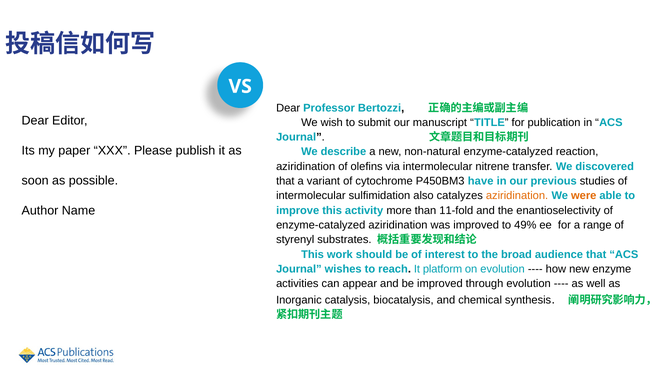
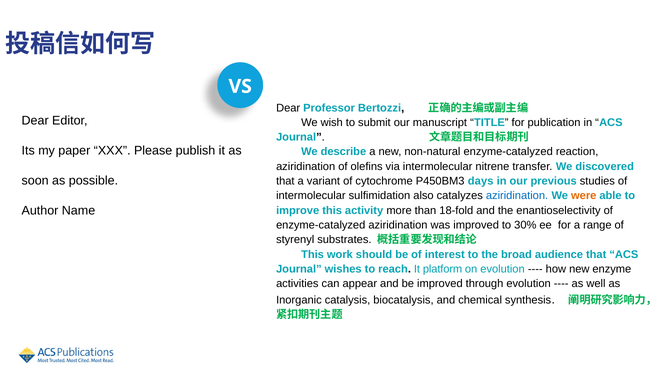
have: have -> days
aziridination at (517, 196) colour: orange -> blue
11-fold: 11-fold -> 18-fold
49%: 49% -> 30%
